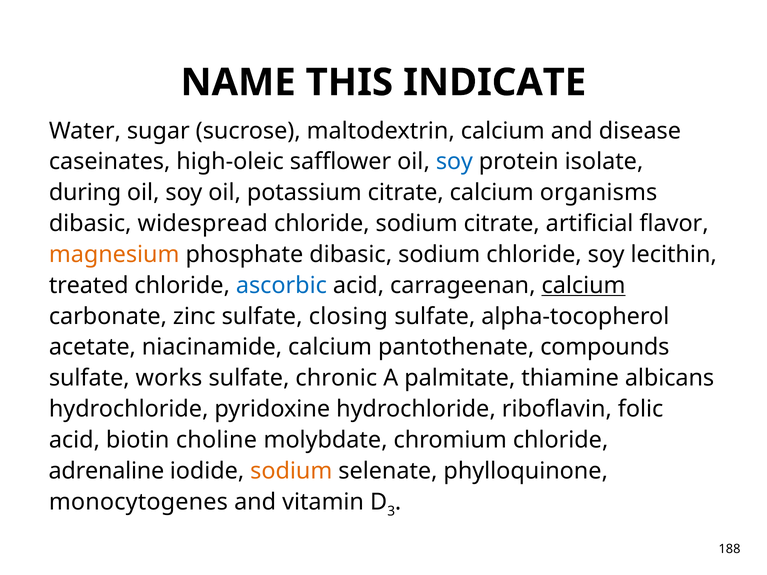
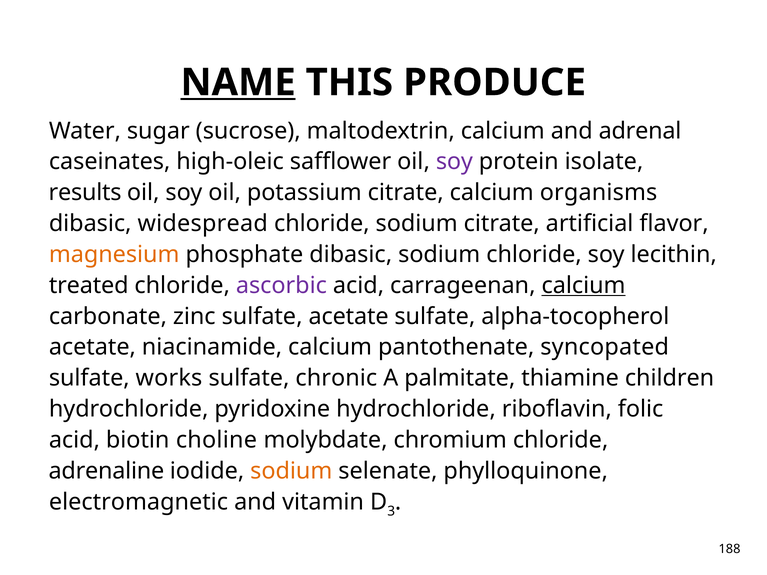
NAME underline: none -> present
INDICATE: INDICATE -> PRODUCE
disease: disease -> adrenal
soy at (454, 162) colour: blue -> purple
during: during -> results
ascorbic colour: blue -> purple
sulfate closing: closing -> acetate
compounds: compounds -> syncopated
albicans: albicans -> children
monocytogenes: monocytogenes -> electromagnetic
